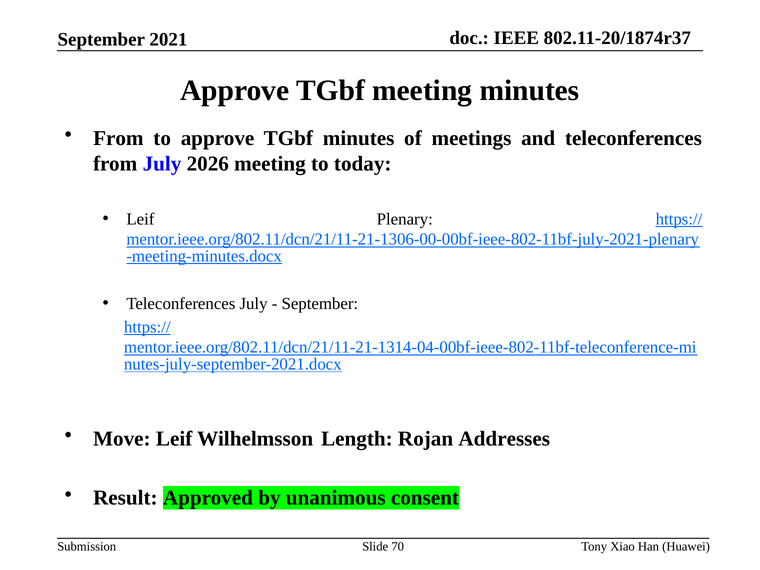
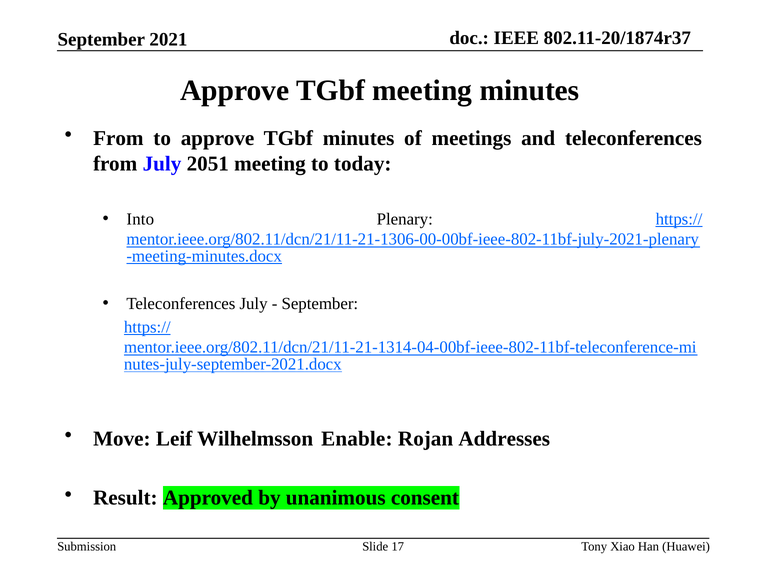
2026: 2026 -> 2051
Leif at (140, 219): Leif -> Into
Length: Length -> Enable
70: 70 -> 17
